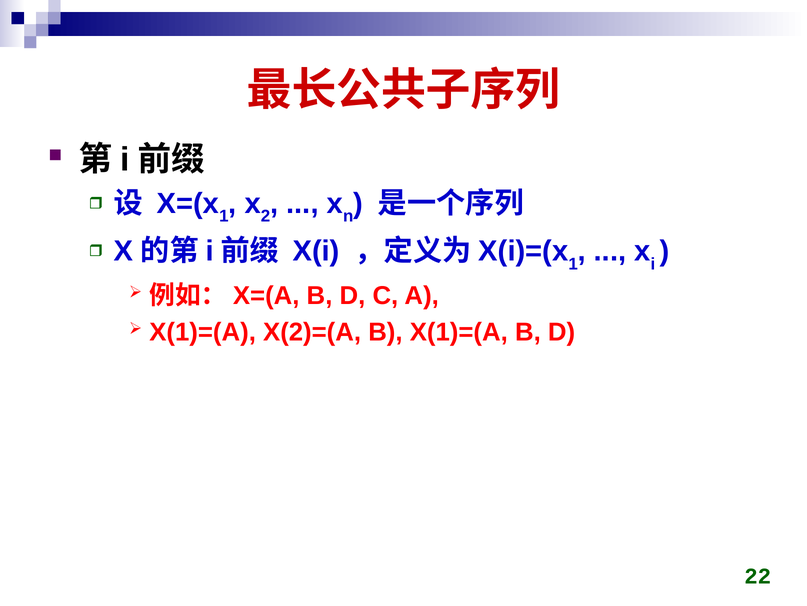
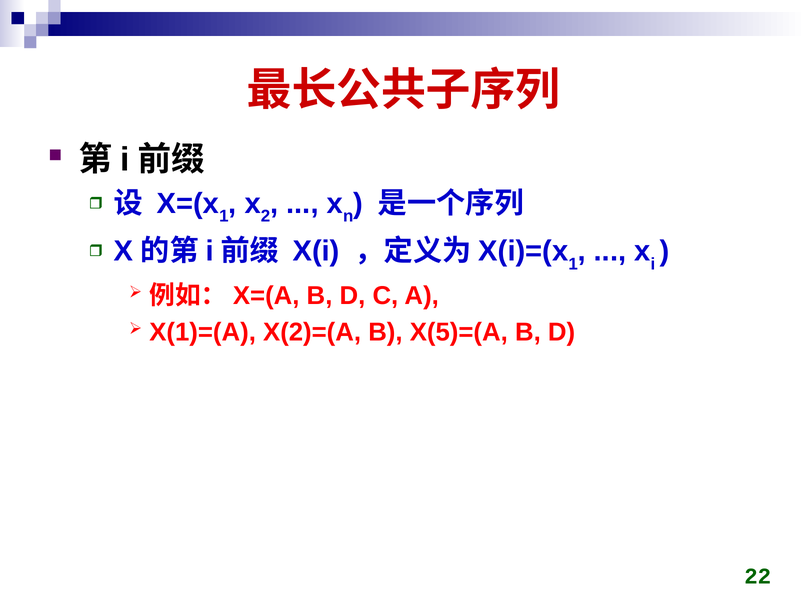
B X(1)=(A: X(1)=(A -> X(5)=(A
